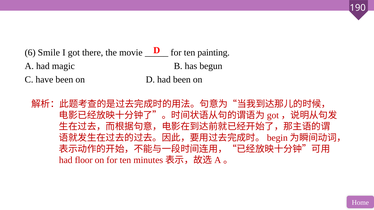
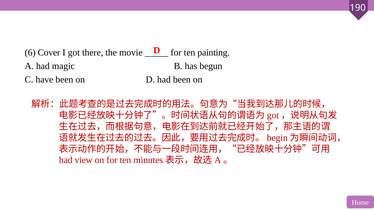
Smile: Smile -> Cover
floor: floor -> view
